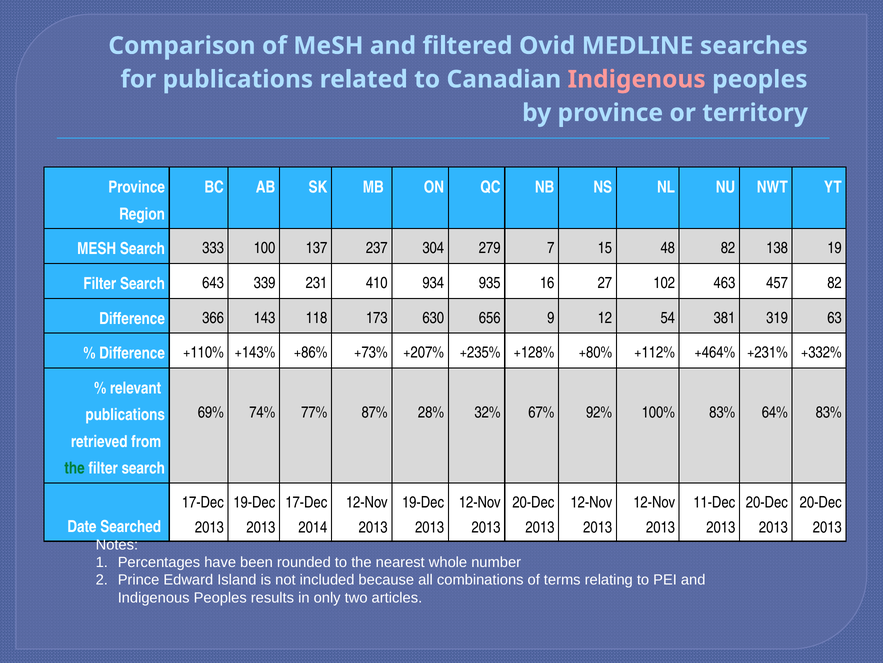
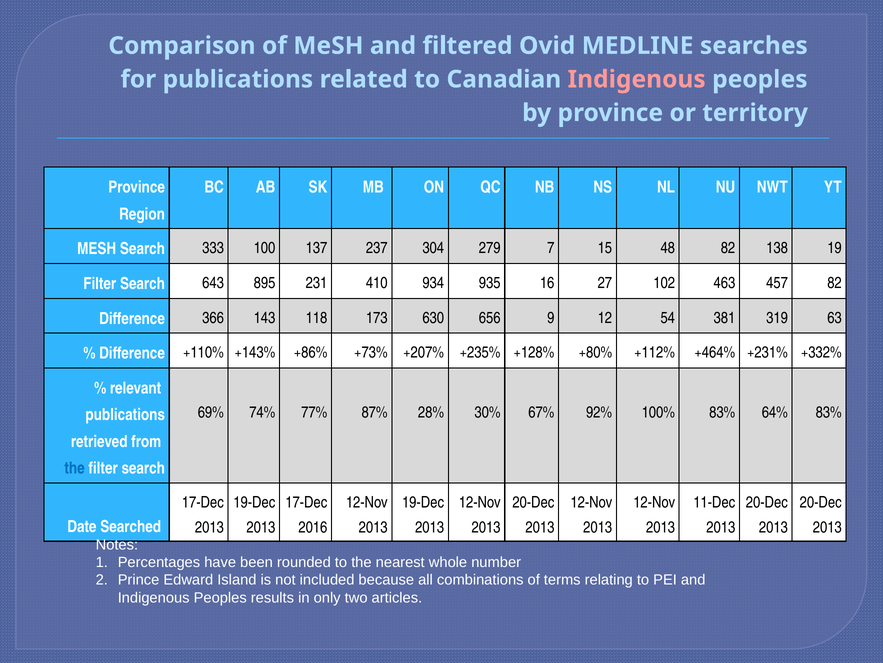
339: 339 -> 895
32%: 32% -> 30%
the at (75, 468) colour: green -> blue
2014: 2014 -> 2016
